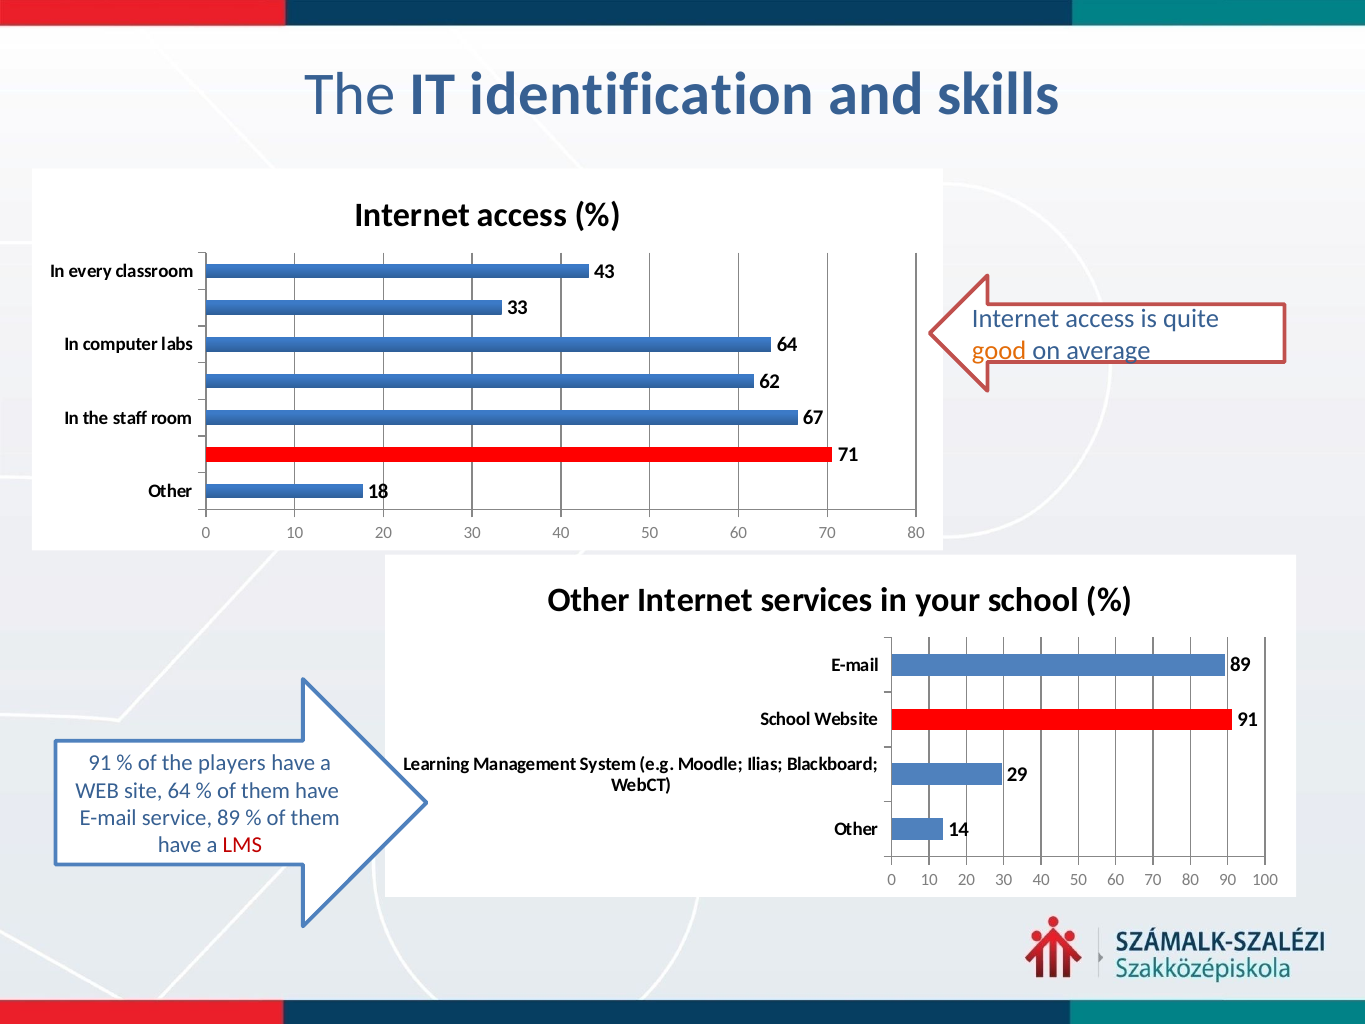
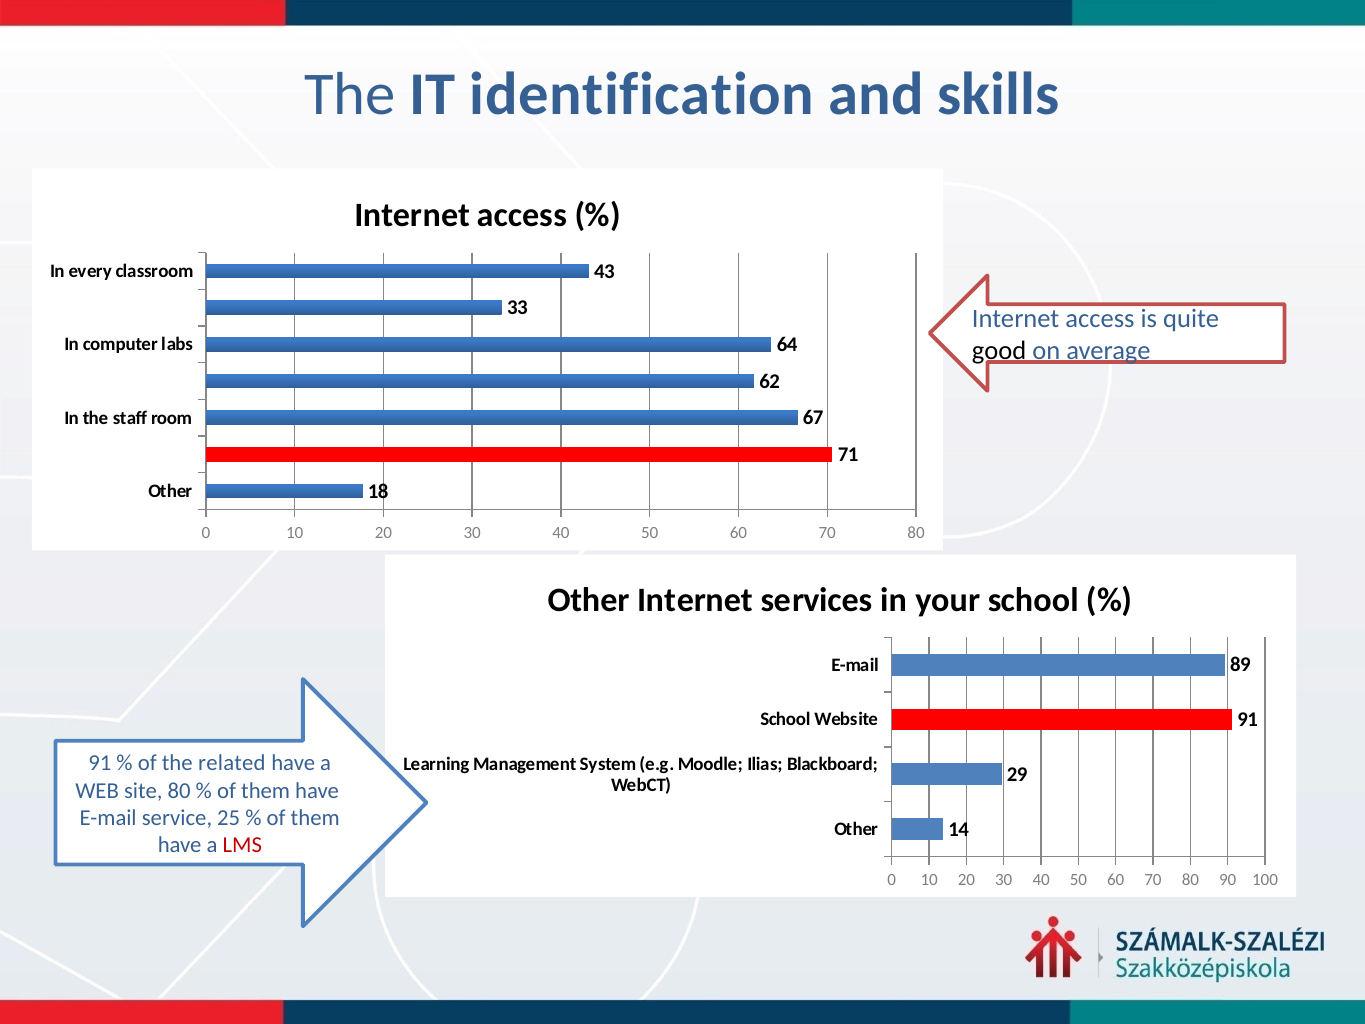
good colour: orange -> black
players: players -> related
site 64: 64 -> 80
service 89: 89 -> 25
